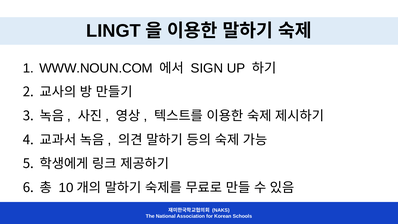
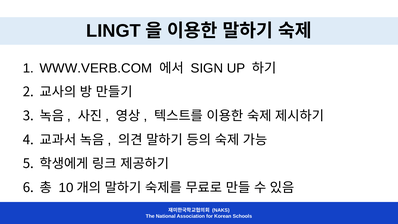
WWW.NOUN.COM: WWW.NOUN.COM -> WWW.VERB.COM
